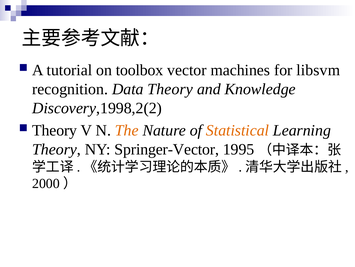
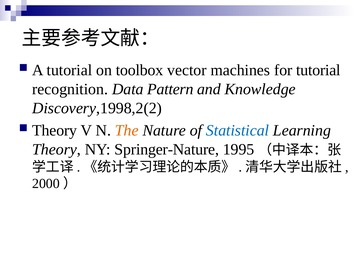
for libsvm: libsvm -> tutorial
Data Theory: Theory -> Pattern
Statistical colour: orange -> blue
Springer-Vector: Springer-Vector -> Springer-Nature
